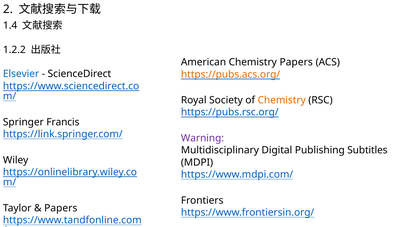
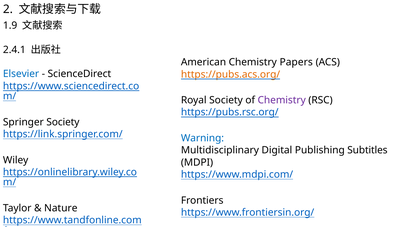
1.4: 1.4 -> 1.9
1.2.2: 1.2.2 -> 2.4.1
Chemistry at (282, 100) colour: orange -> purple
Springer Francis: Francis -> Society
Warning colour: purple -> blue
Papers at (61, 208): Papers -> Nature
